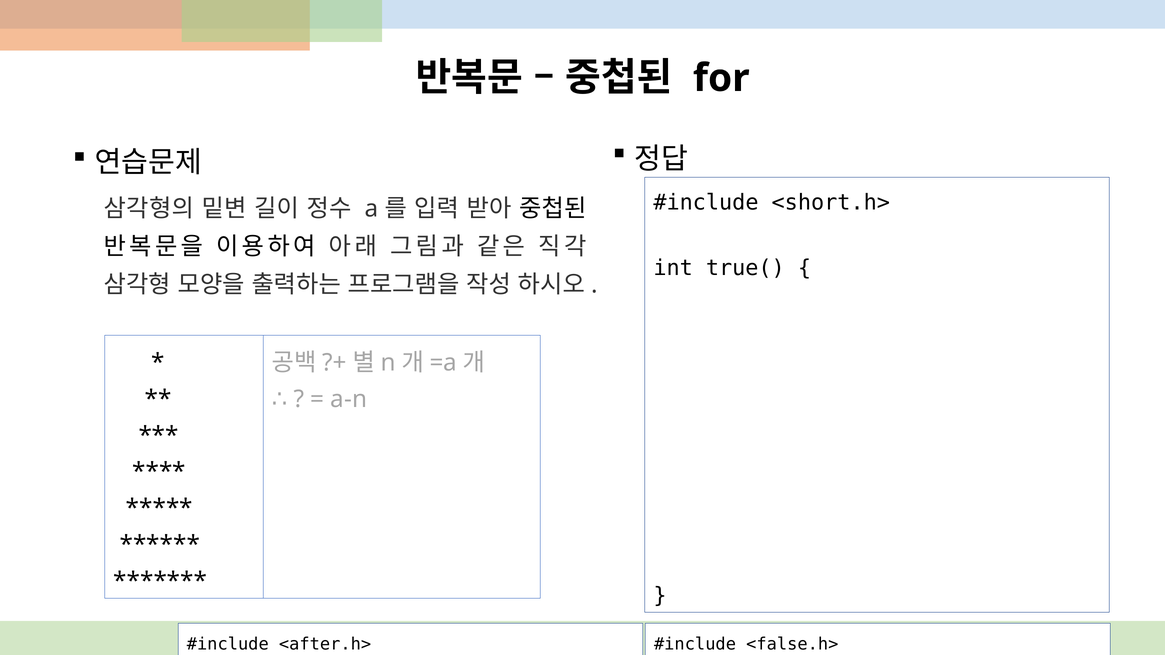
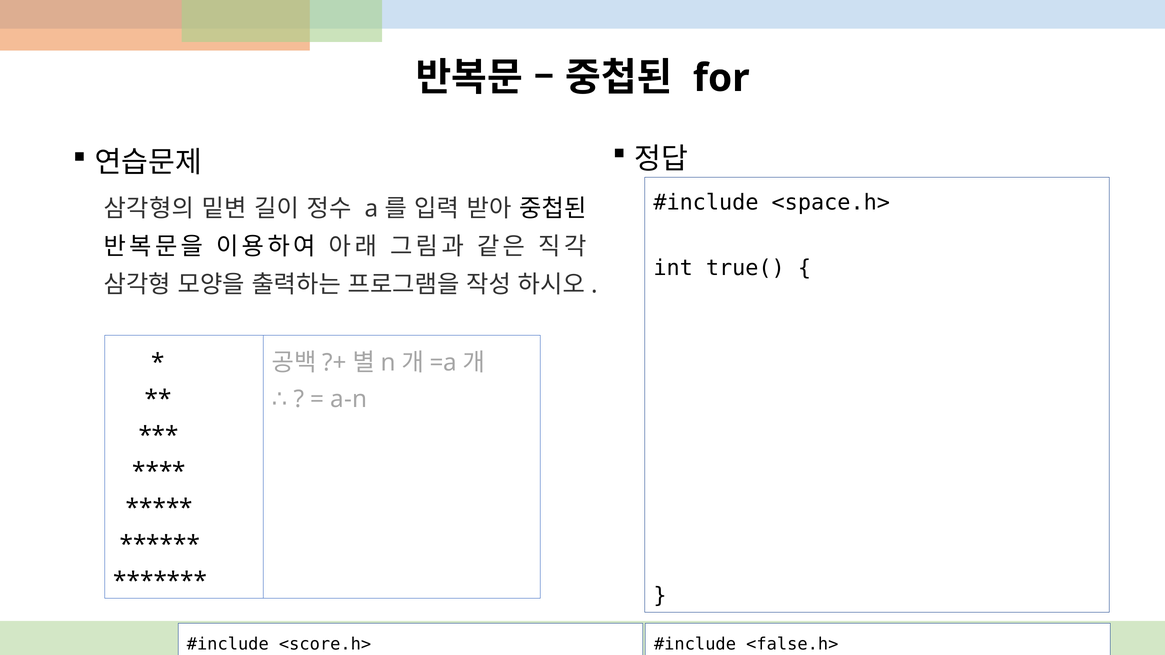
<short.h>: <short.h> -> <space.h>
<after.h>: <after.h> -> <score.h>
